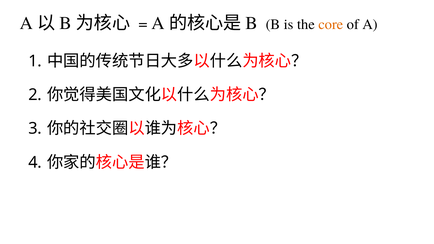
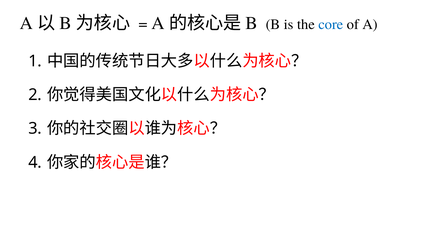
core colour: orange -> blue
